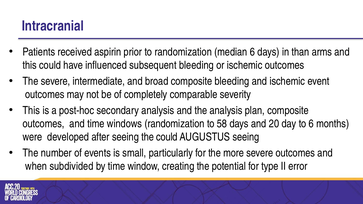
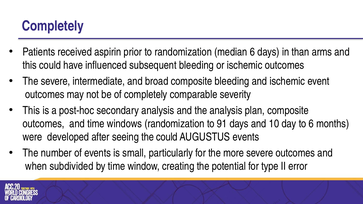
Intracranial at (53, 26): Intracranial -> Completely
58: 58 -> 91
20: 20 -> 10
AUGUSTUS seeing: seeing -> events
